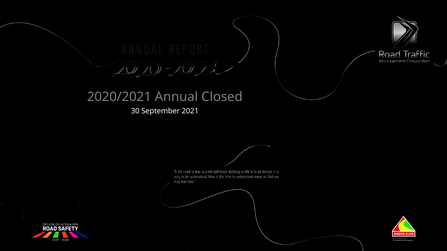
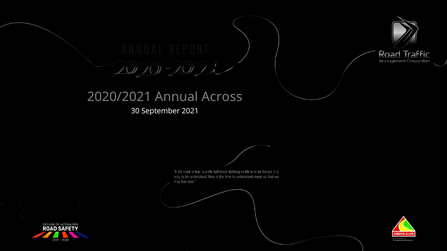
Closed: Closed -> Across
